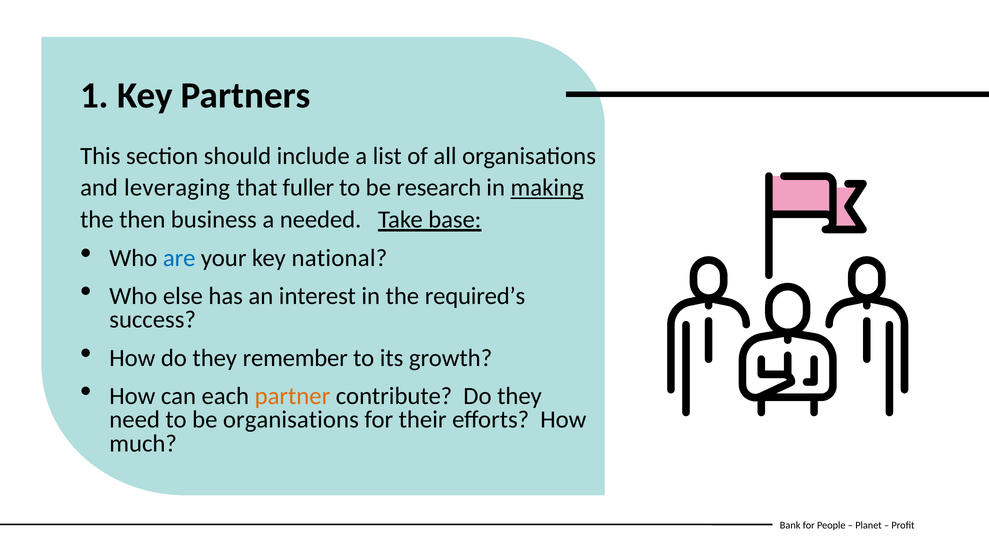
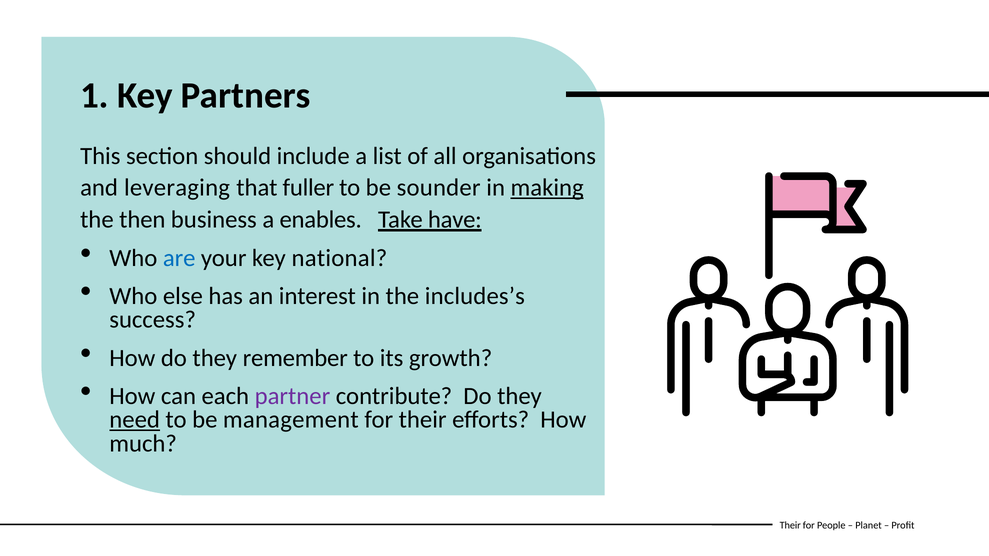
research: research -> sounder
needed: needed -> enables
base: base -> have
required’s: required’s -> includes’s
partner colour: orange -> purple
need underline: none -> present
be organisations: organisations -> management
Bank at (790, 525): Bank -> Their
